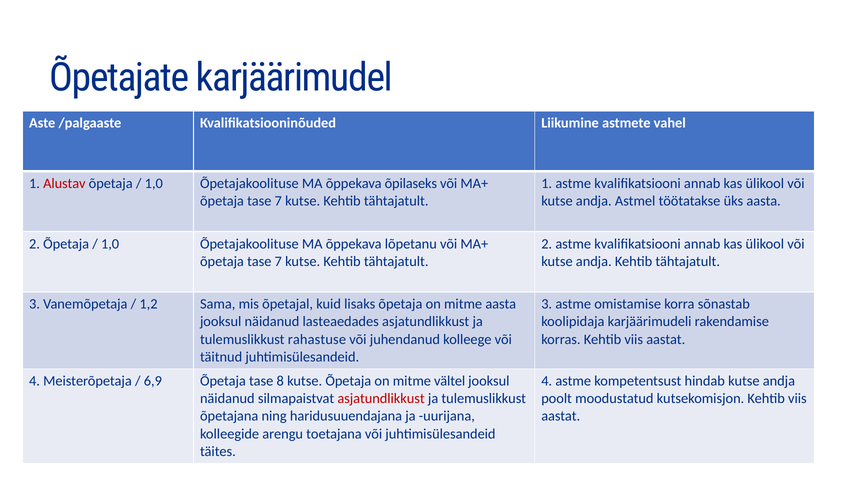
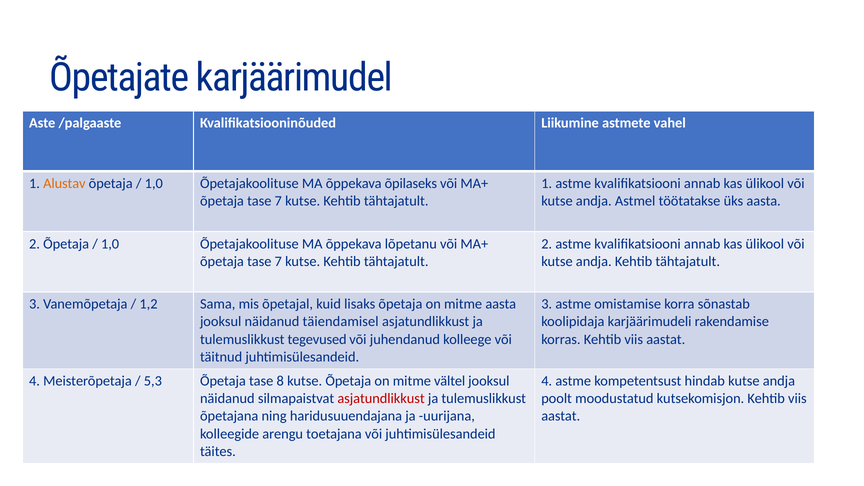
Alustav colour: red -> orange
lasteaedades: lasteaedades -> täiendamisel
rahastuse: rahastuse -> tegevused
6,9: 6,9 -> 5,3
